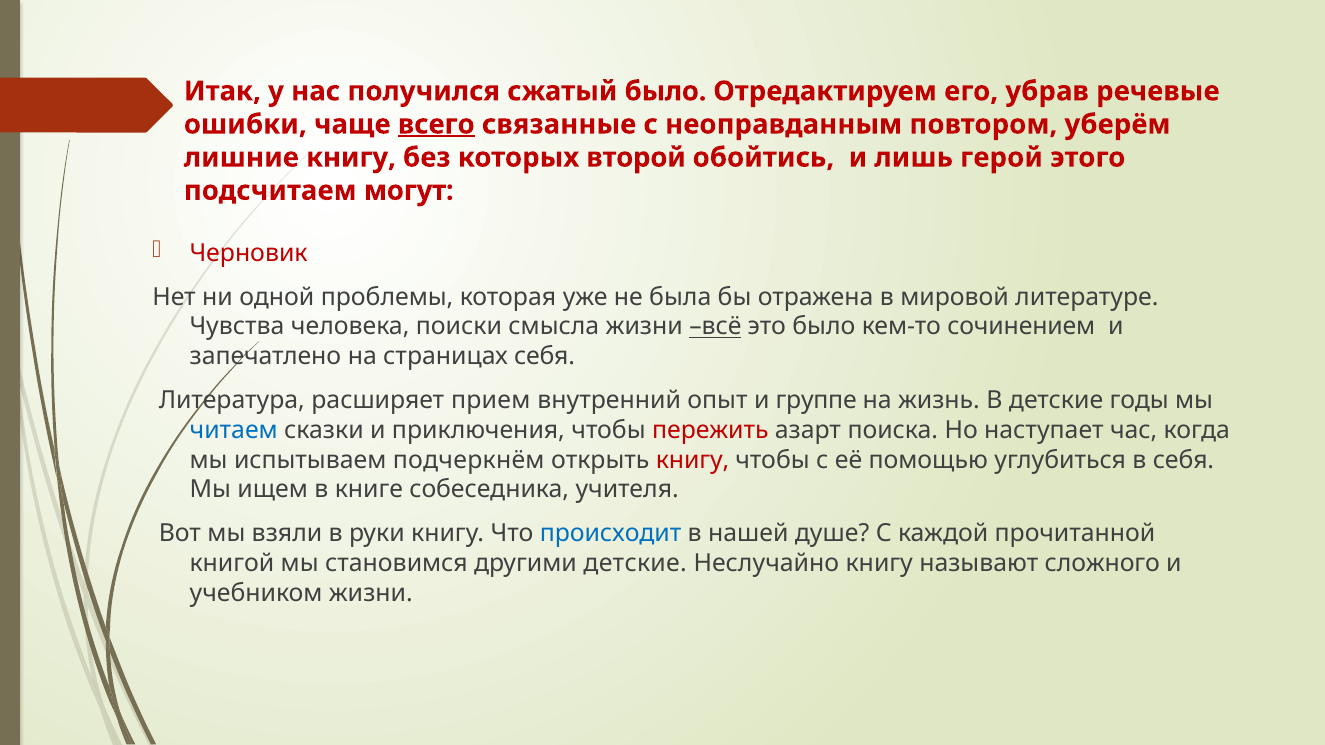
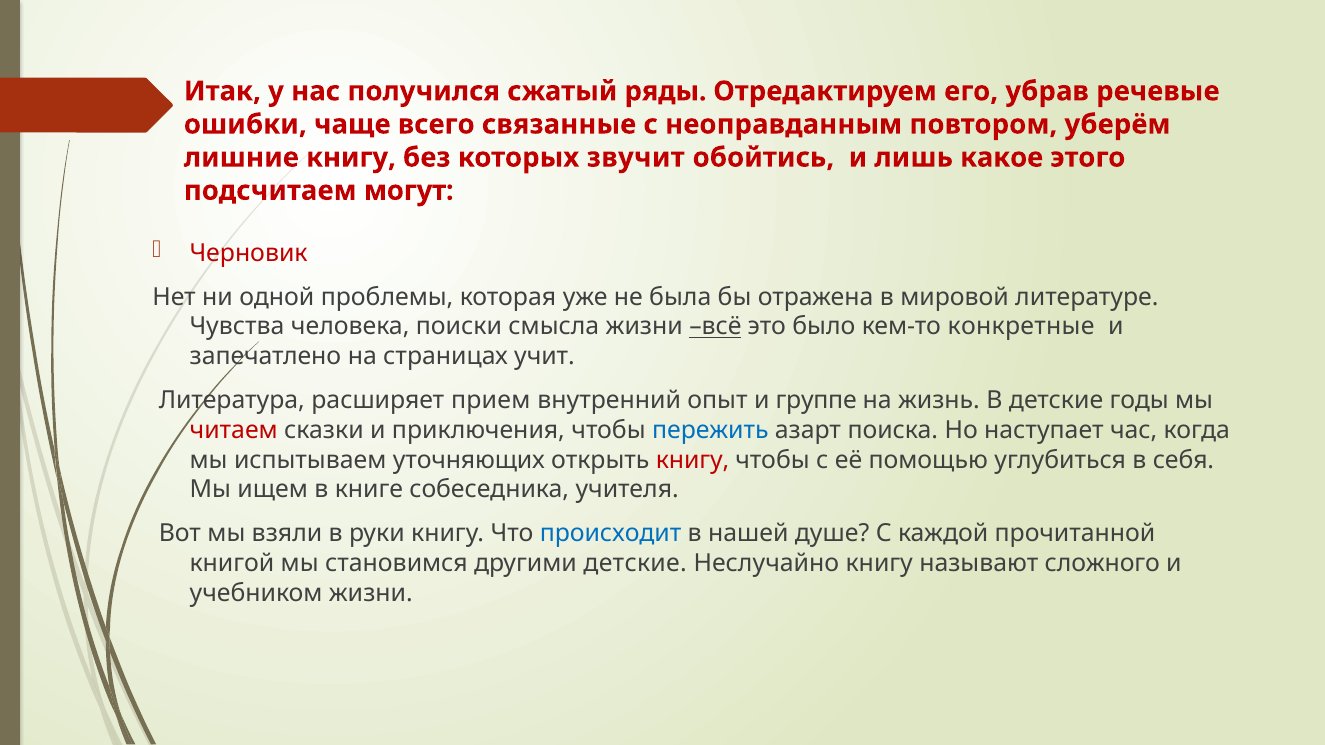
сжатый было: было -> ряды
всего underline: present -> none
второй: второй -> звучит
герой: герой -> какое
сочинением: сочинением -> конкретные
страницах себя: себя -> учит
читаем colour: blue -> red
пережить colour: red -> blue
подчеркнём: подчеркнём -> уточняющих
